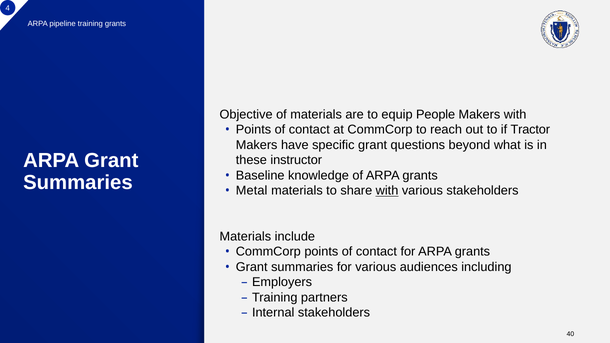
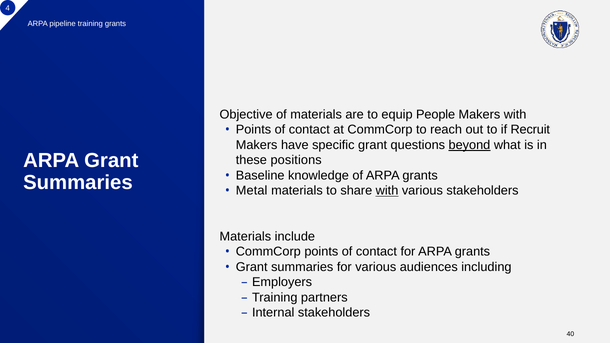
Tractor: Tractor -> Recruit
beyond underline: none -> present
instructor: instructor -> positions
